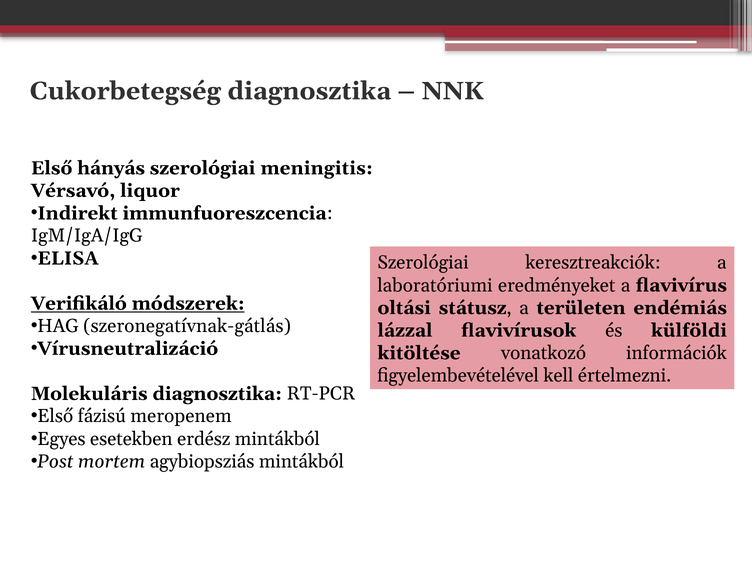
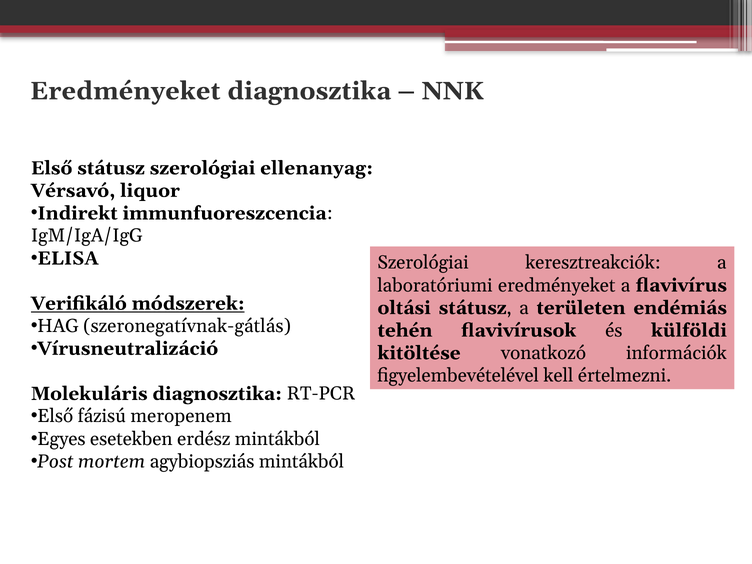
Cukorbetegség at (125, 91): Cukorbetegség -> Eredményeket
Első hányás: hányás -> státusz
meningitis: meningitis -> ellenanyag
lázzal: lázzal -> tehén
